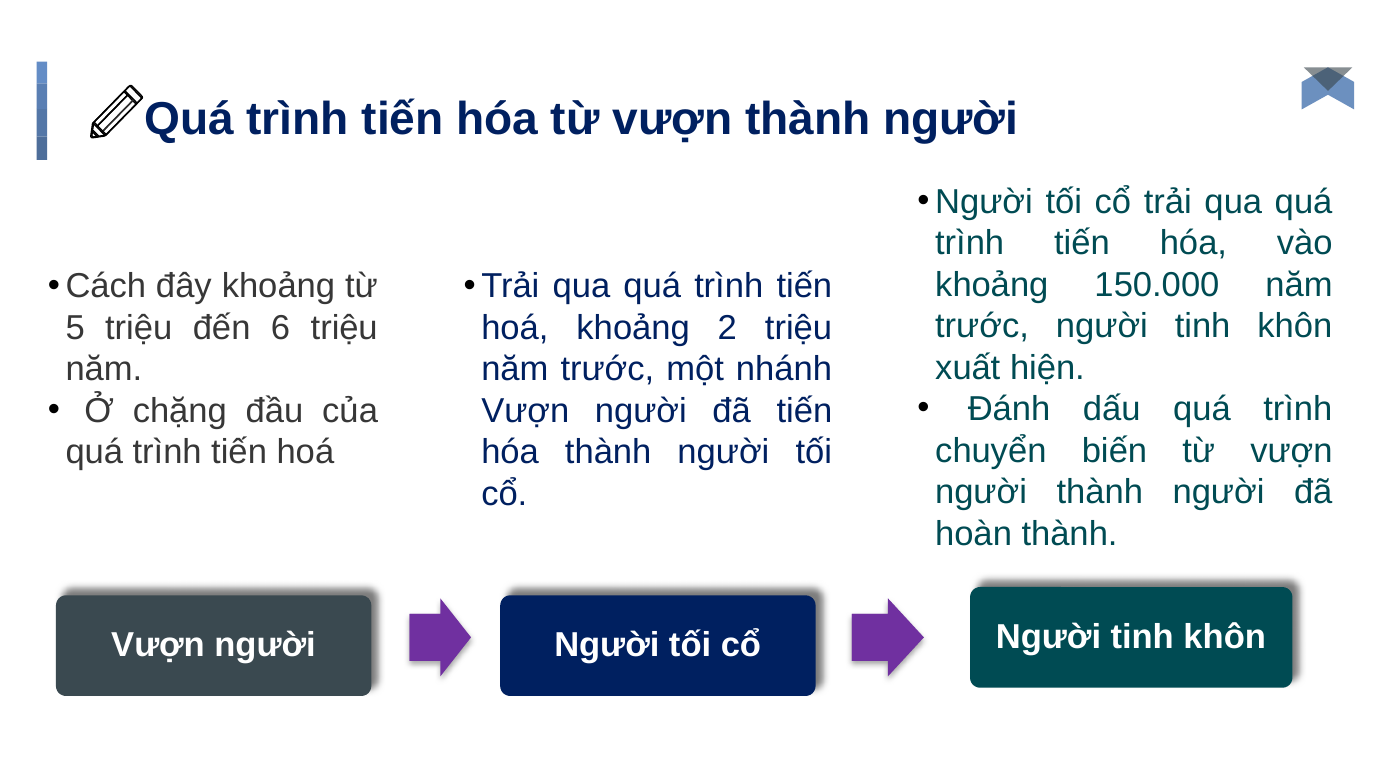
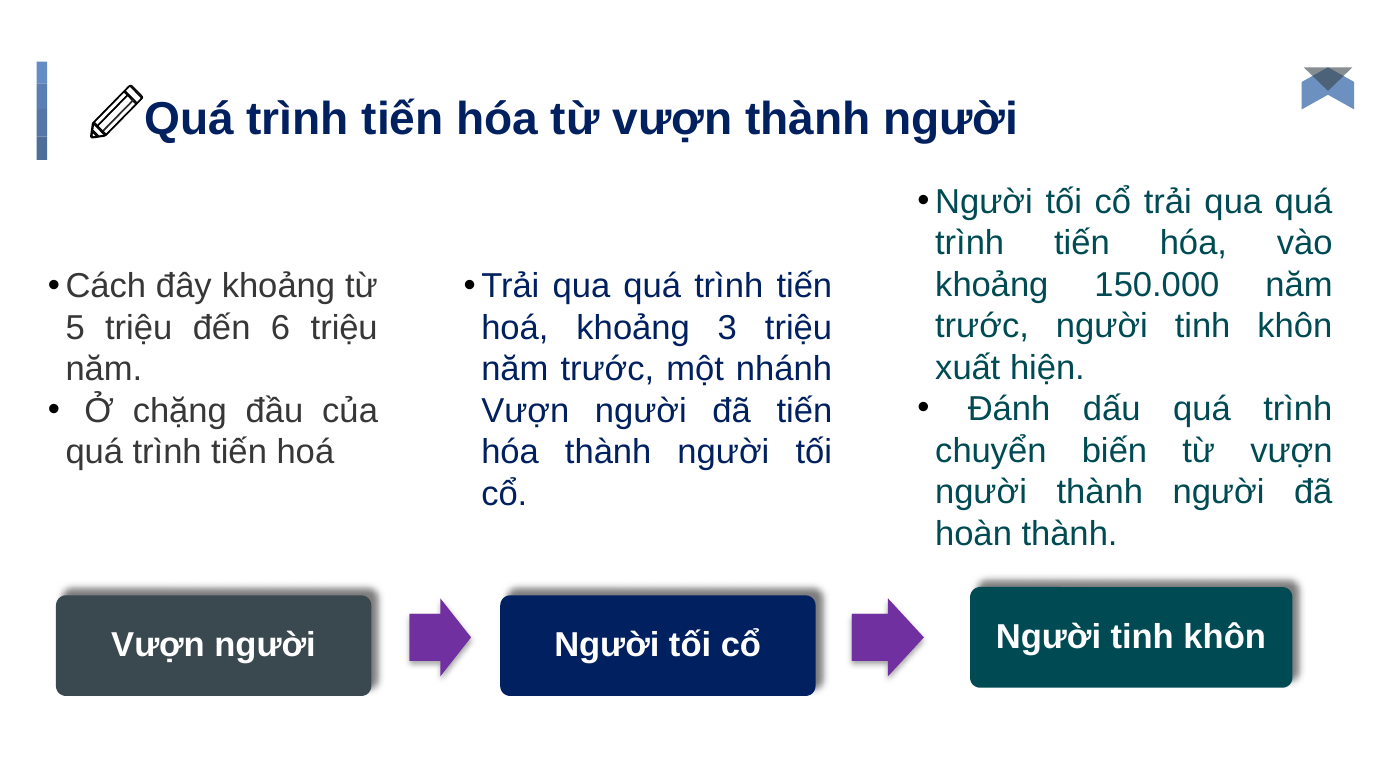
2: 2 -> 3
